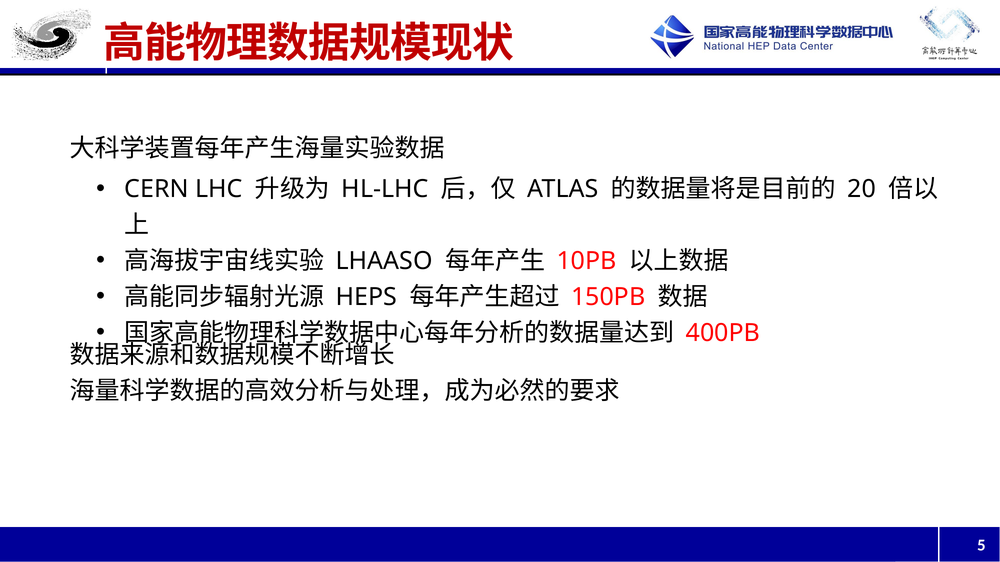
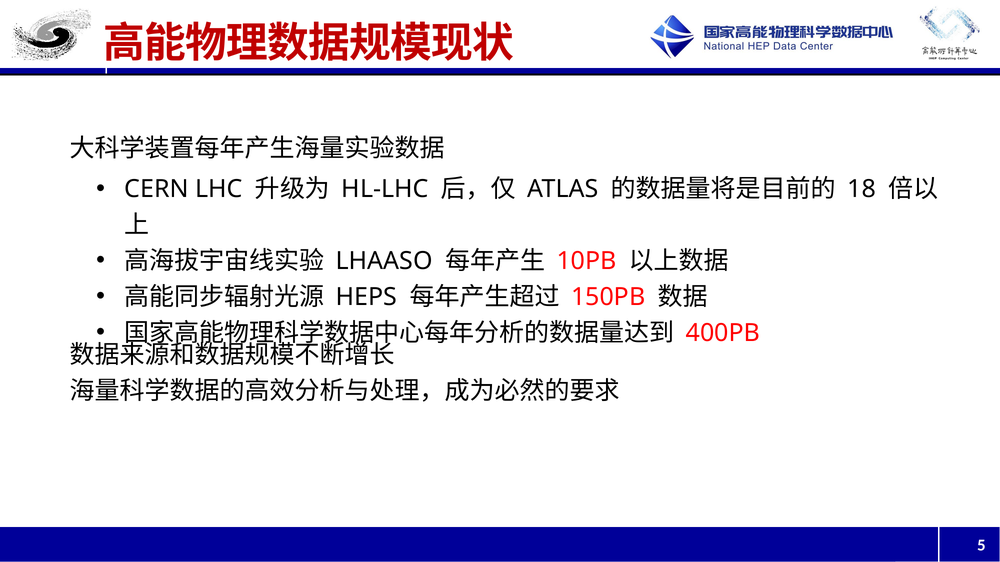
20: 20 -> 18
